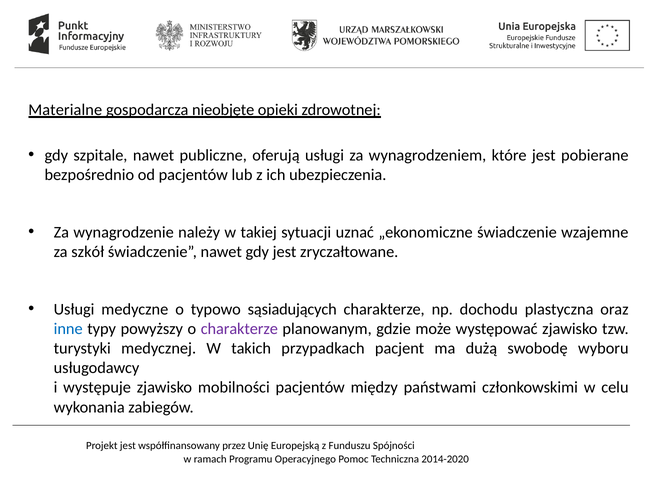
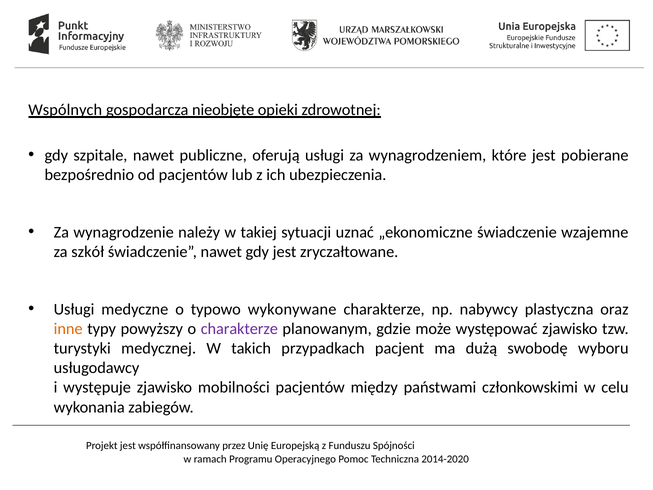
Materialne: Materialne -> Wspólnych
sąsiadujących: sąsiadujących -> wykonywane
dochodu: dochodu -> nabywcy
inne colour: blue -> orange
